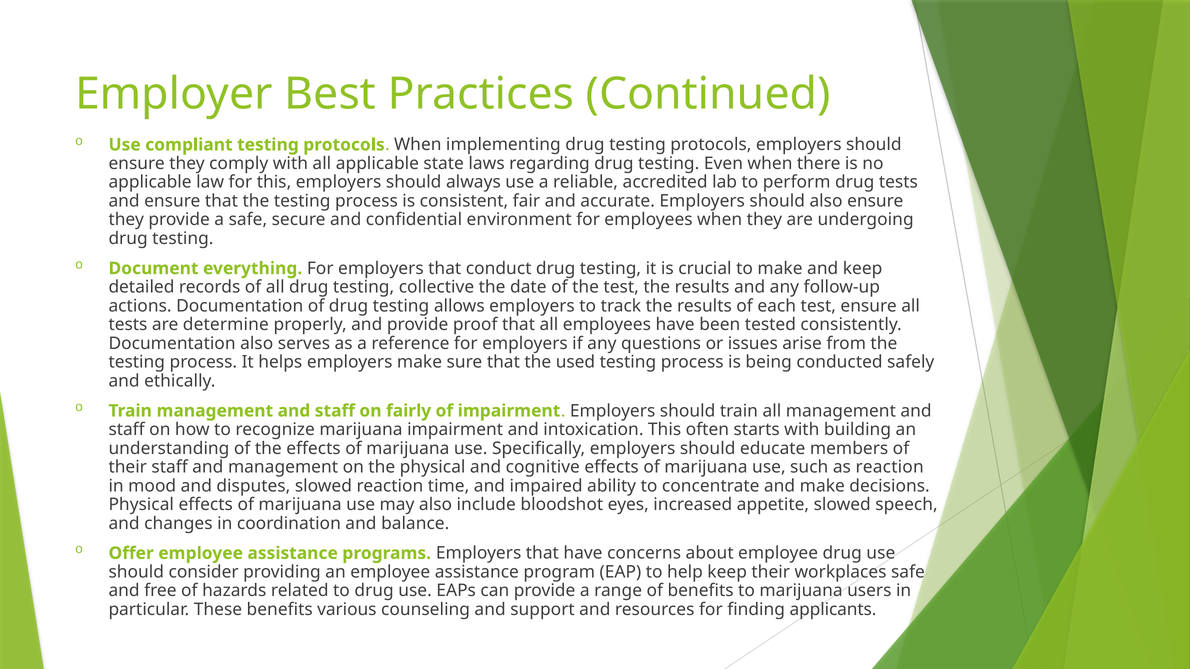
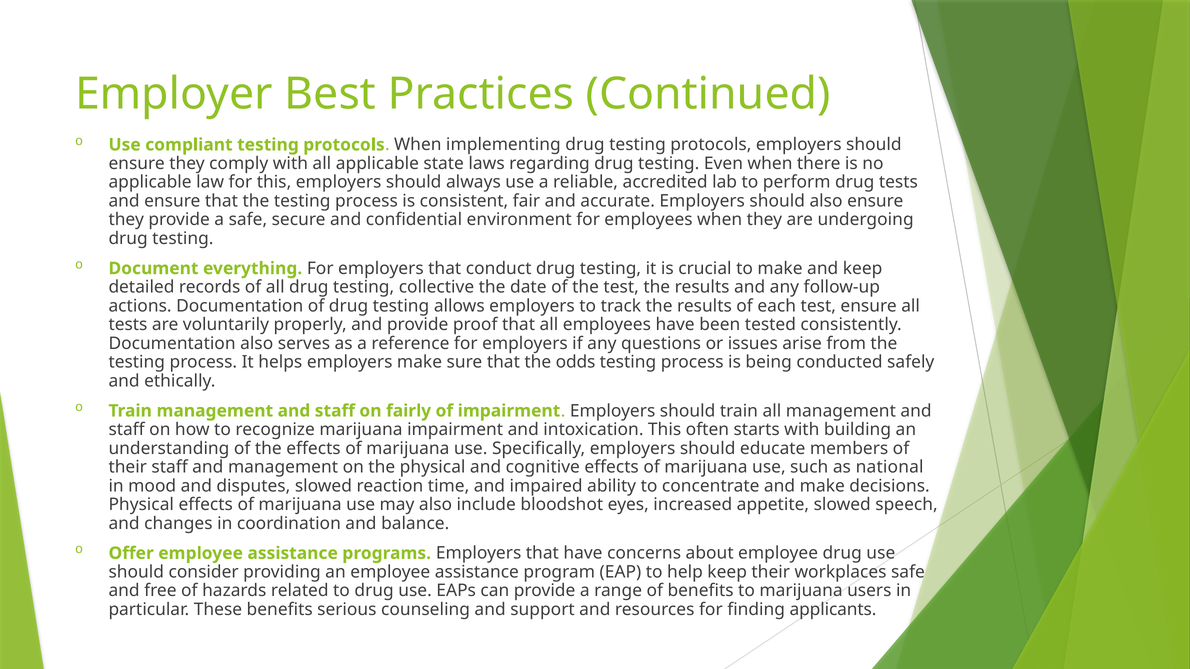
determine: determine -> voluntarily
used: used -> odds
as reaction: reaction -> national
various: various -> serious
